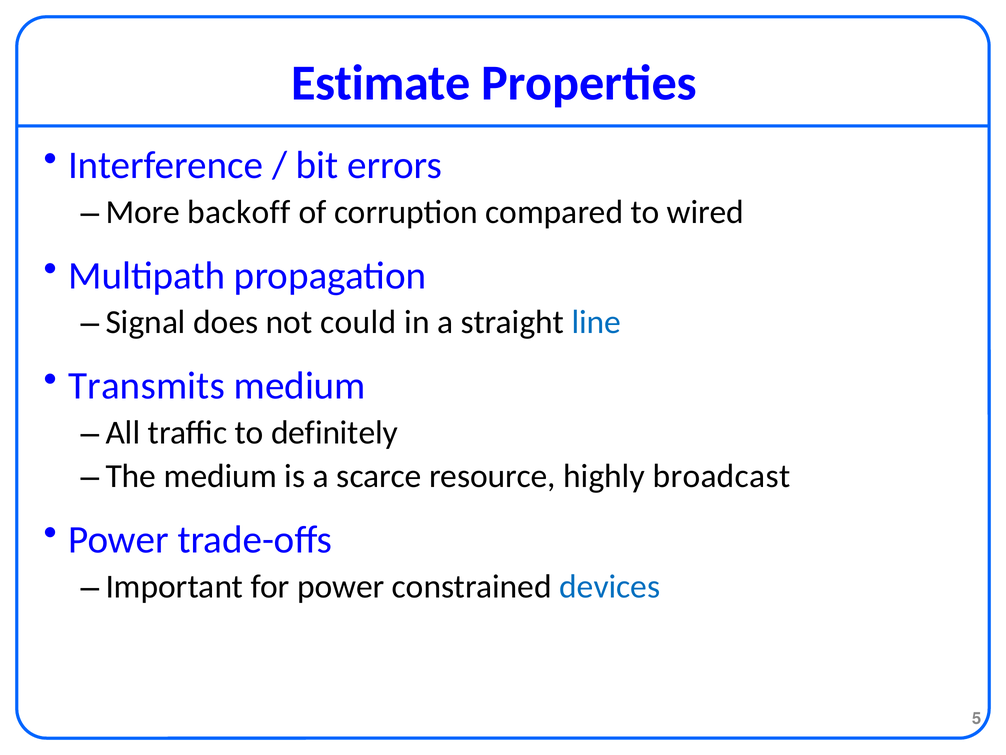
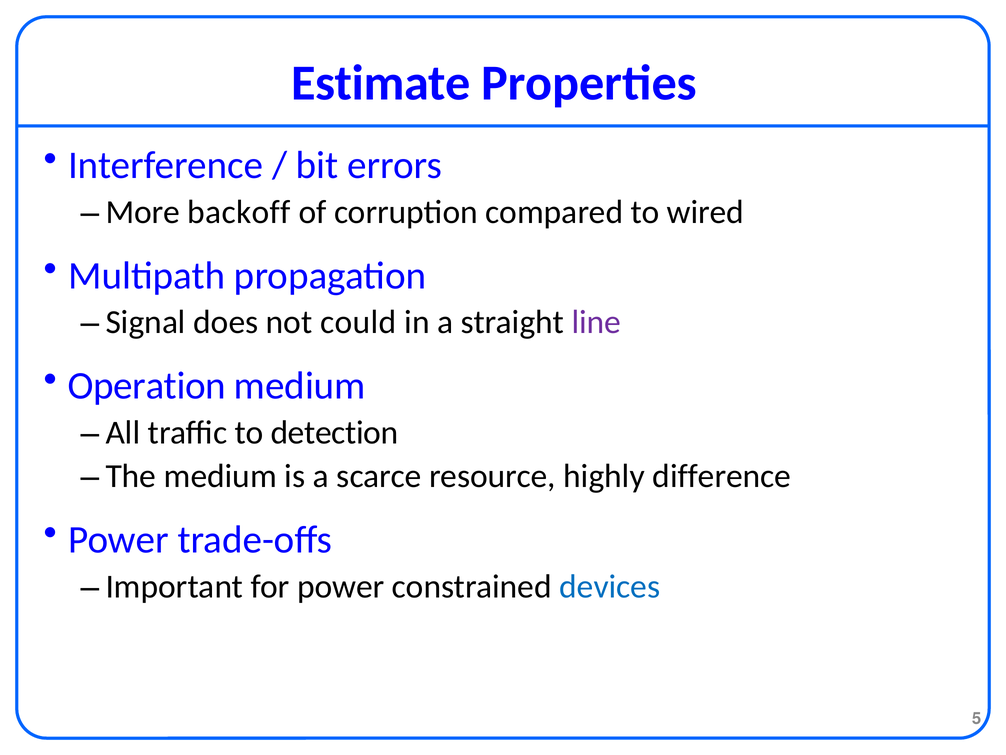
line colour: blue -> purple
Transmits: Transmits -> Operation
definitely: definitely -> detection
broadcast: broadcast -> difference
